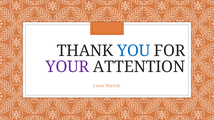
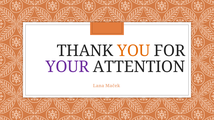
YOU colour: blue -> orange
